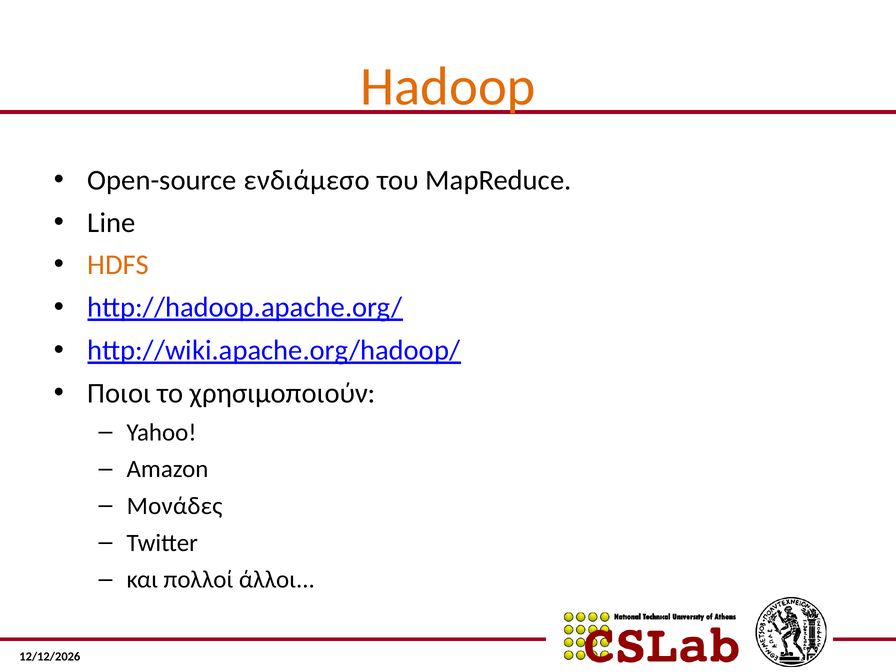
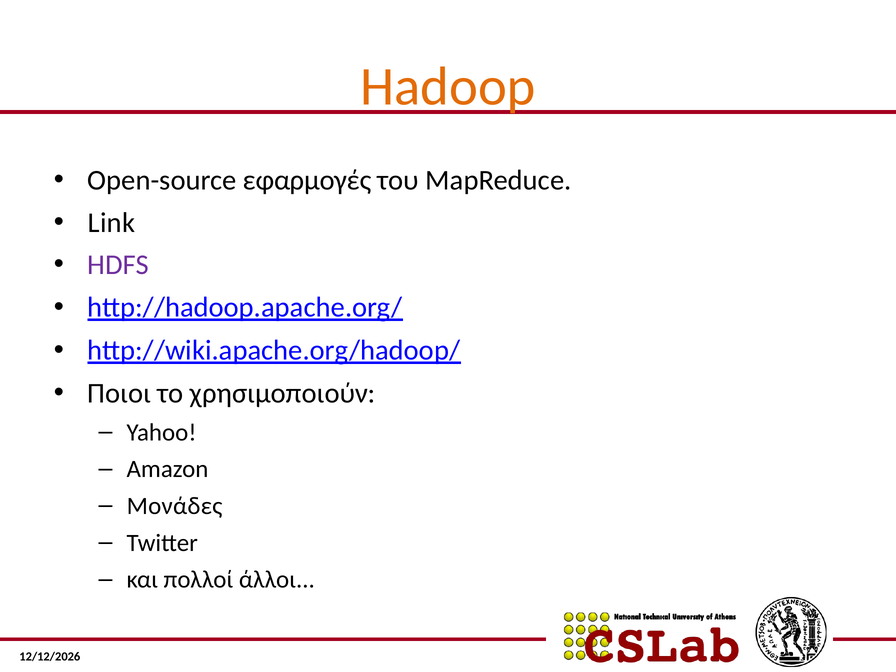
ενδιάμεσο: ενδιάμεσο -> εφαρμογές
Line: Line -> Link
HDFS colour: orange -> purple
